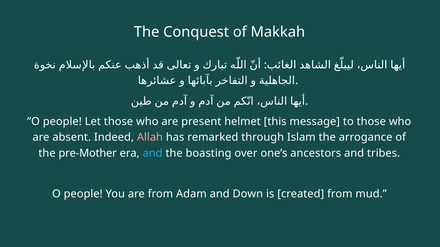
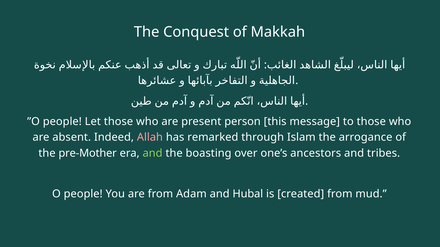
helmet: helmet -> person
and at (153, 153) colour: light blue -> light green
Down: Down -> Hubal
